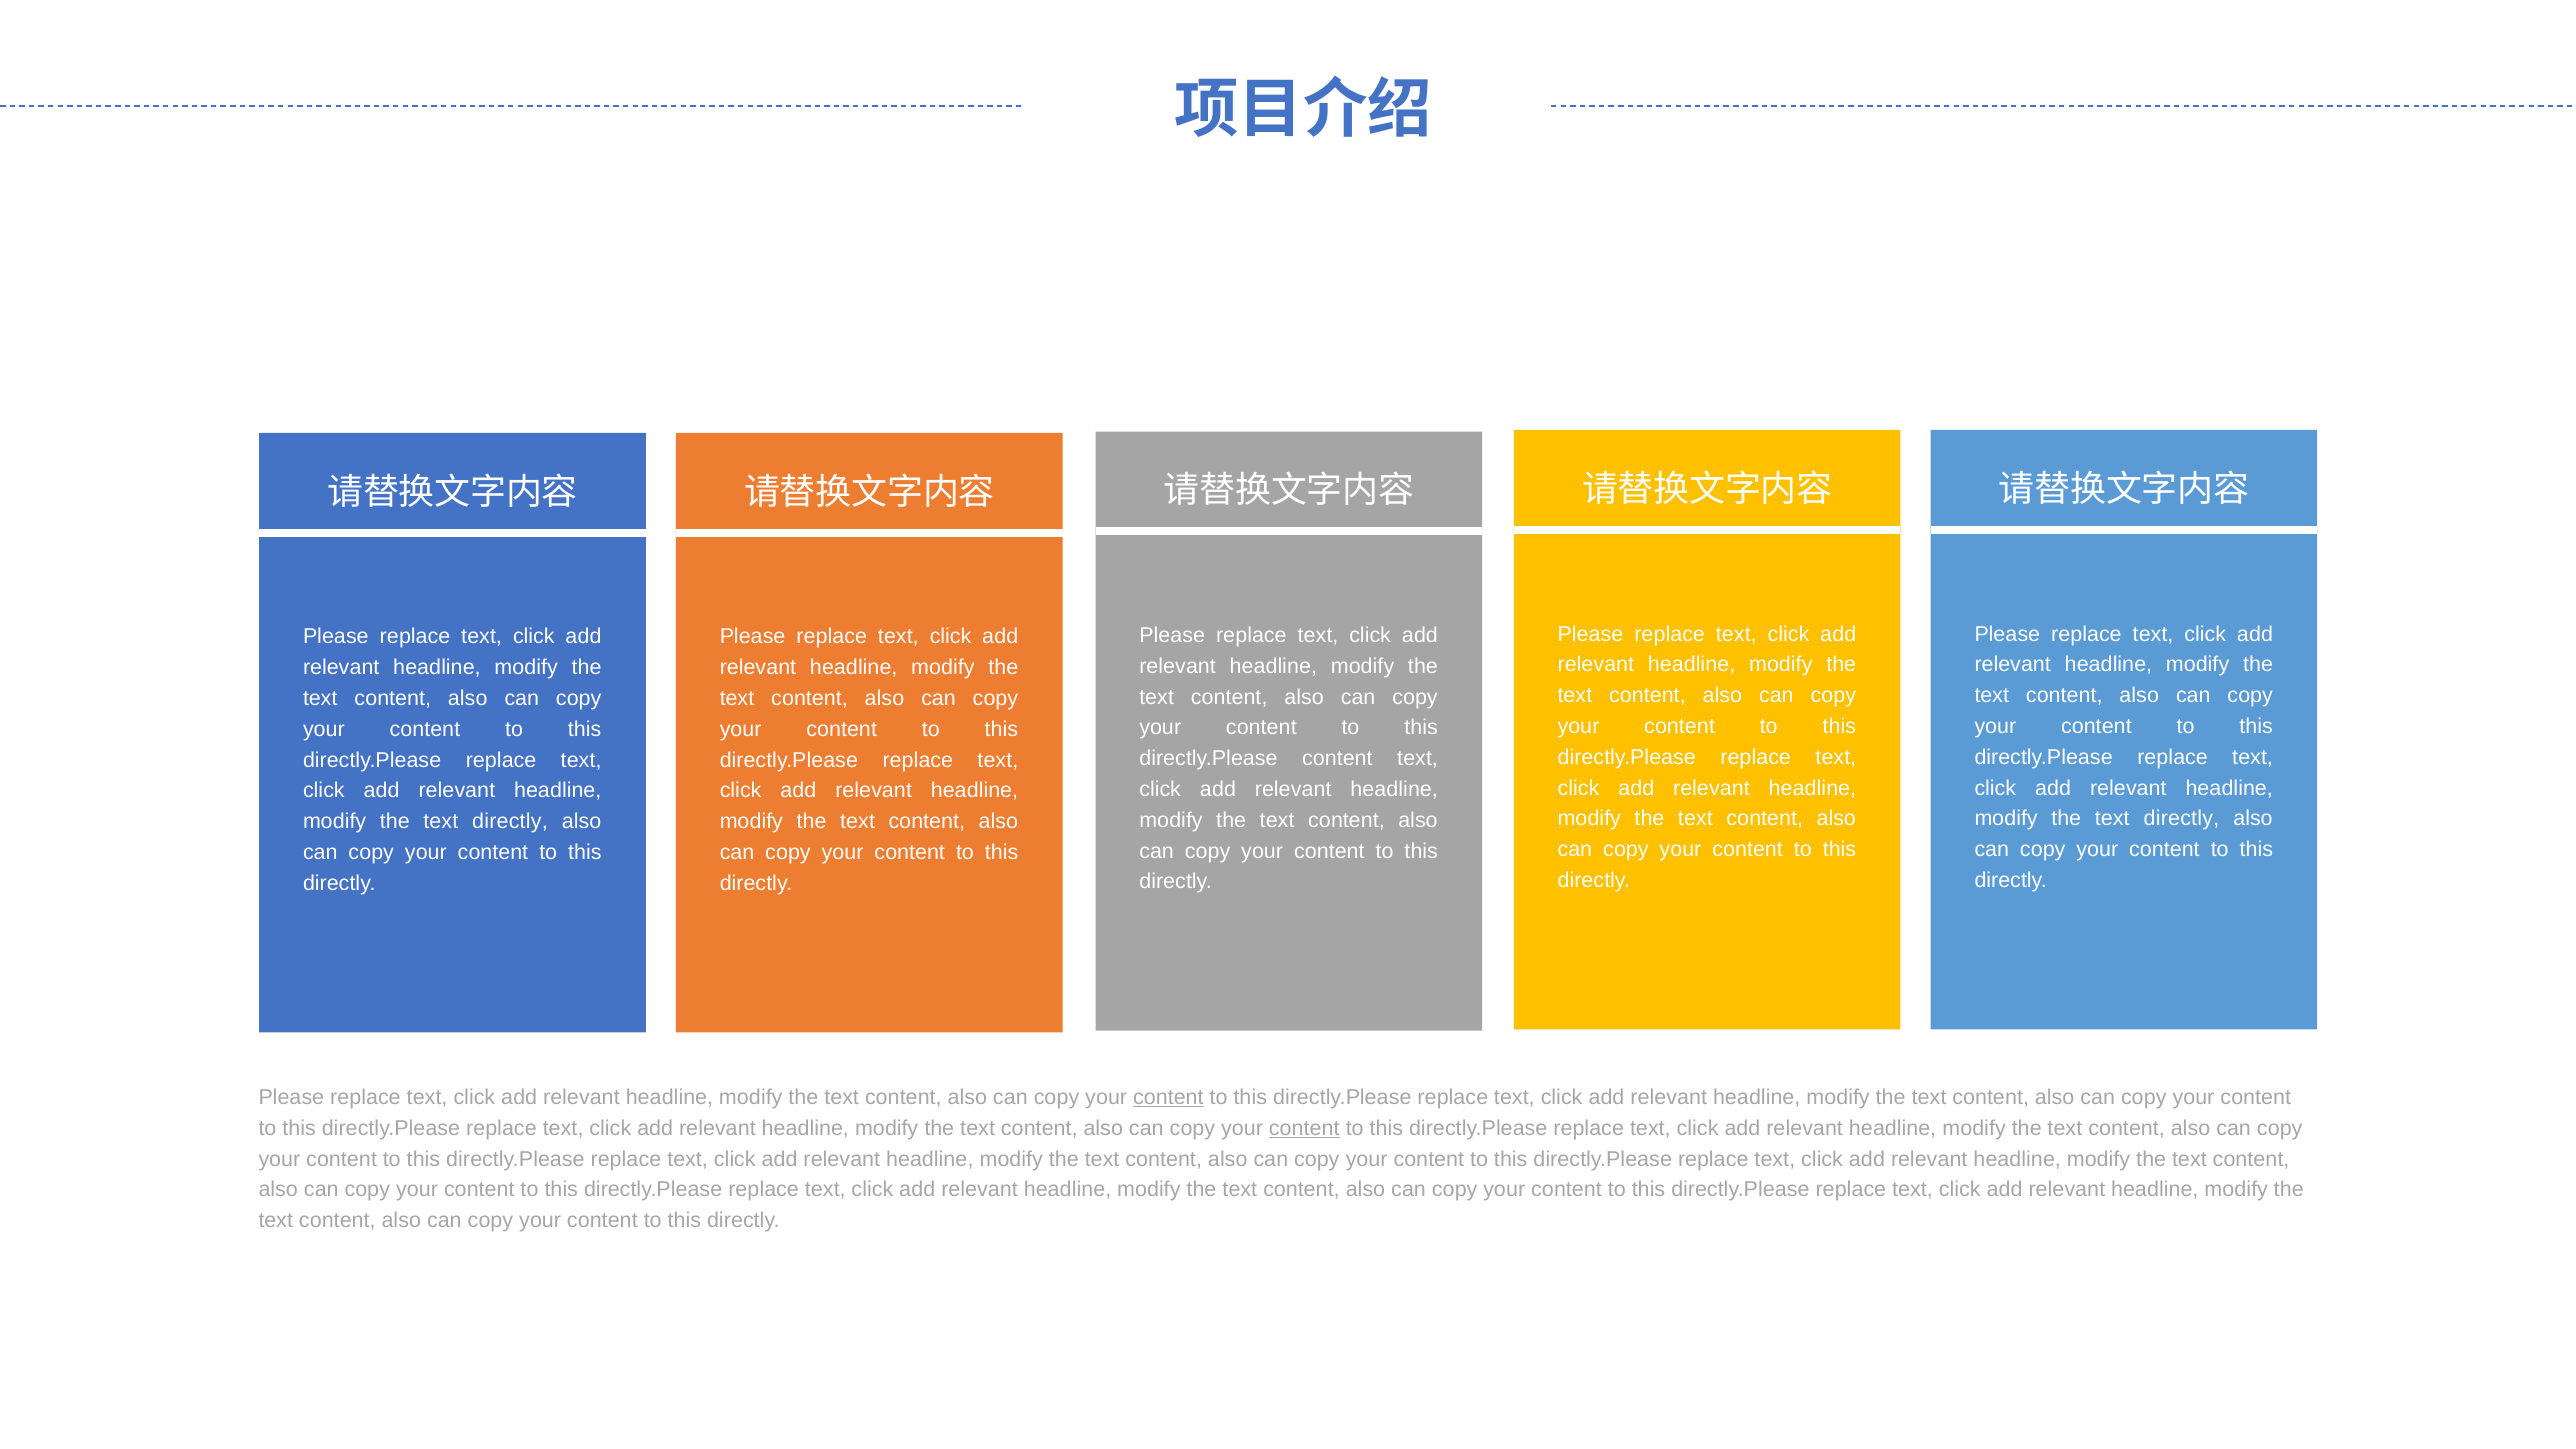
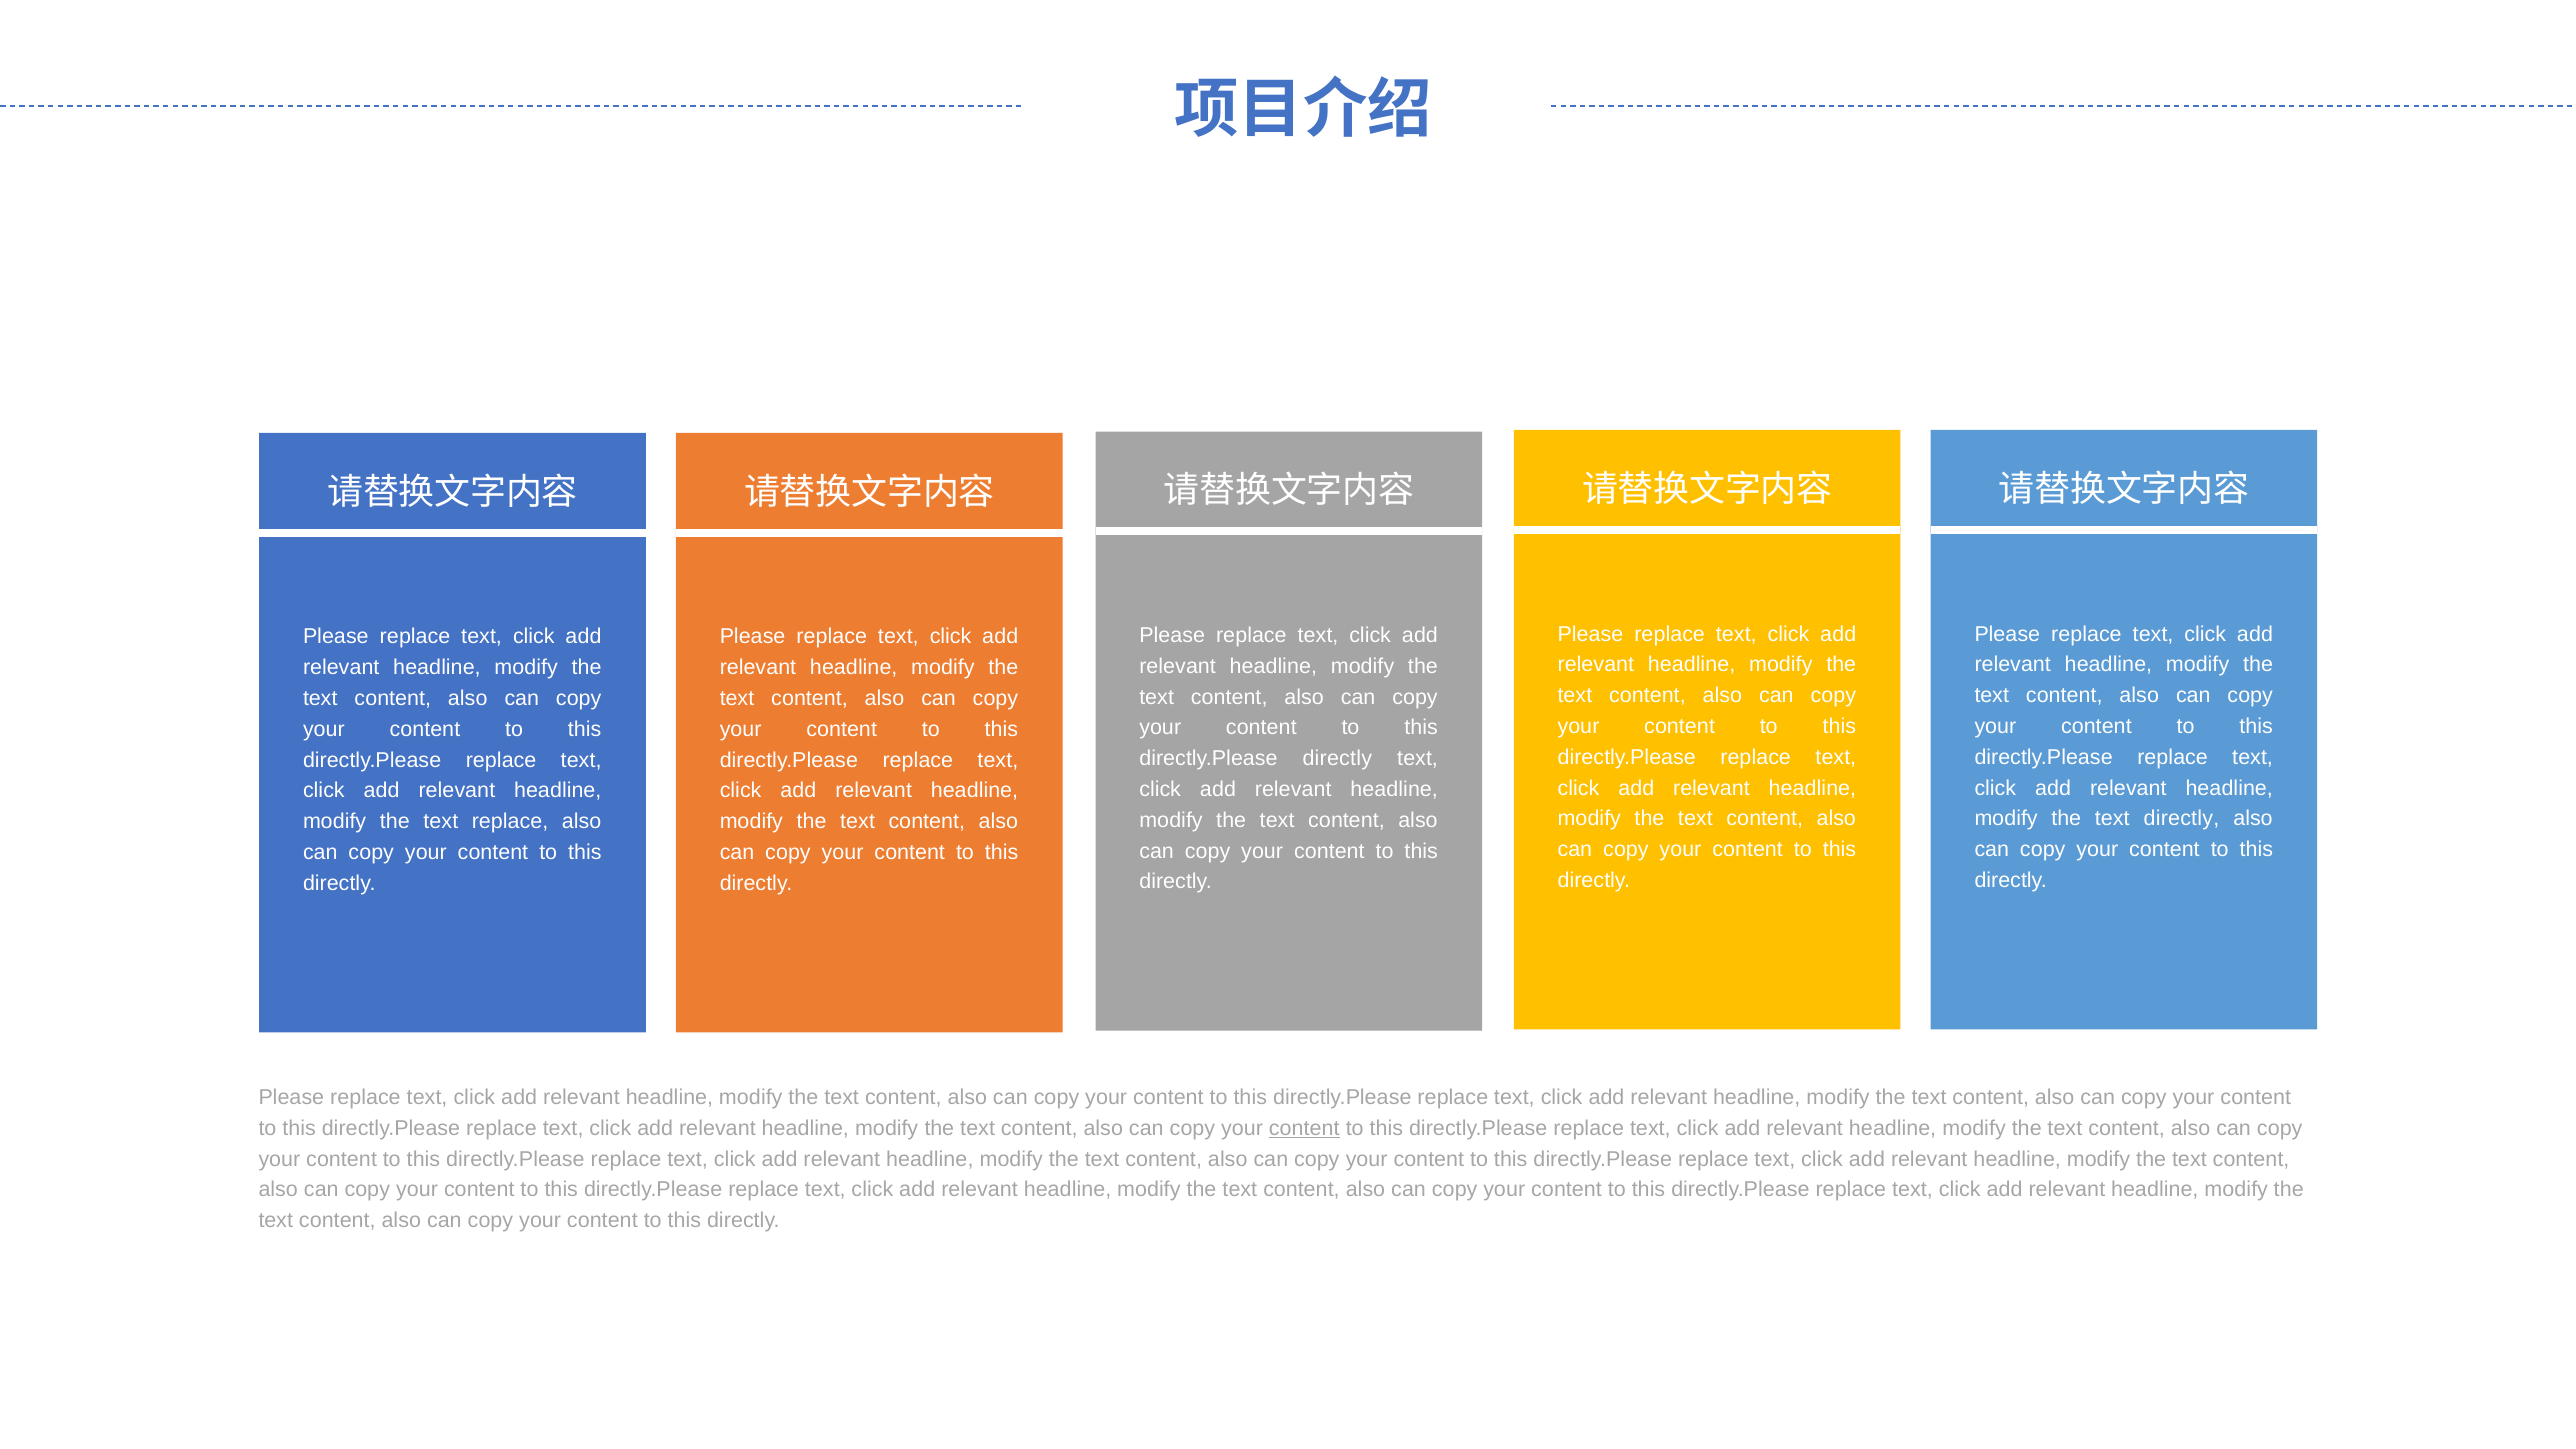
directly.Please content: content -> directly
directly at (510, 822): directly -> replace
content at (1168, 1097) underline: present -> none
